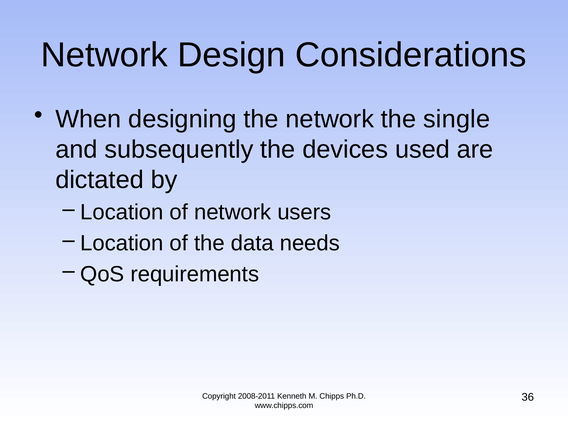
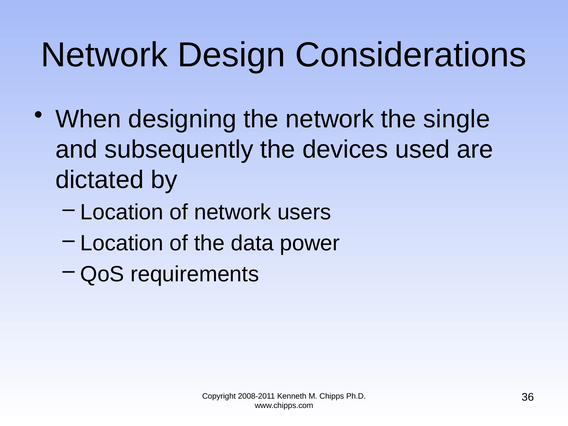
needs: needs -> power
